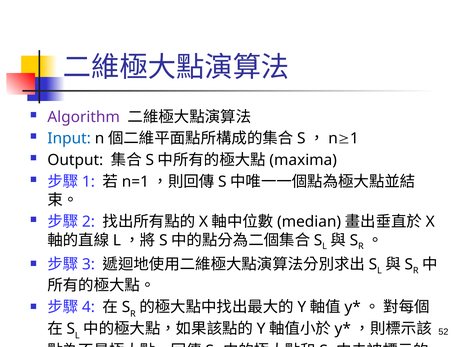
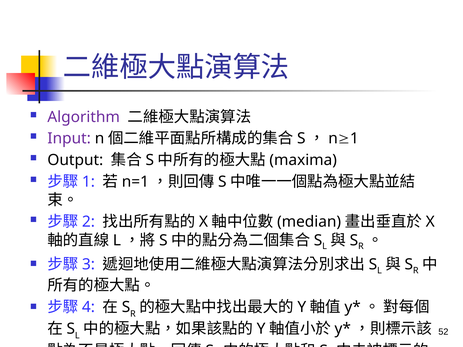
Input colour: blue -> purple
